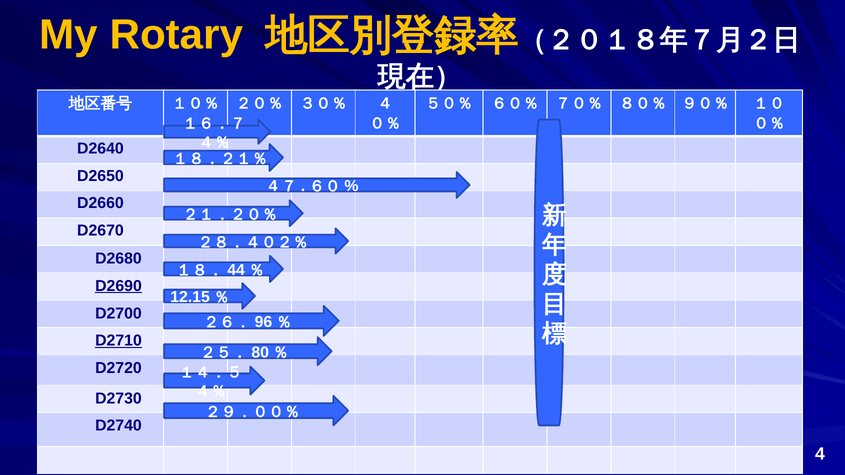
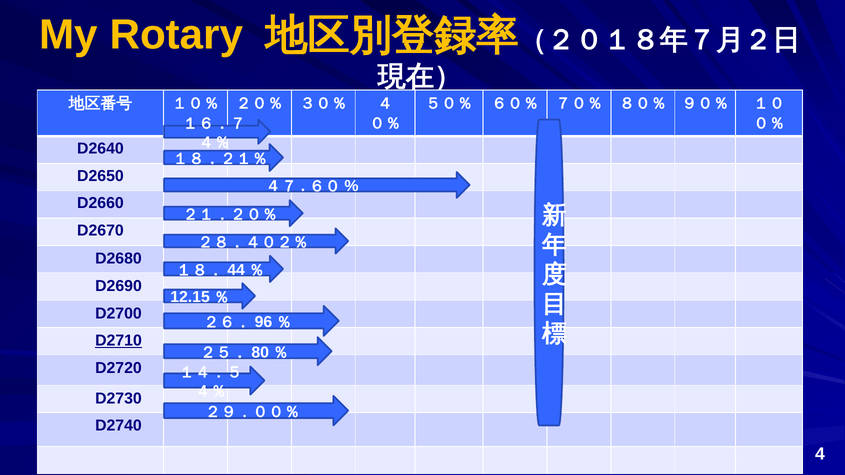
D2690 underline: present -> none
